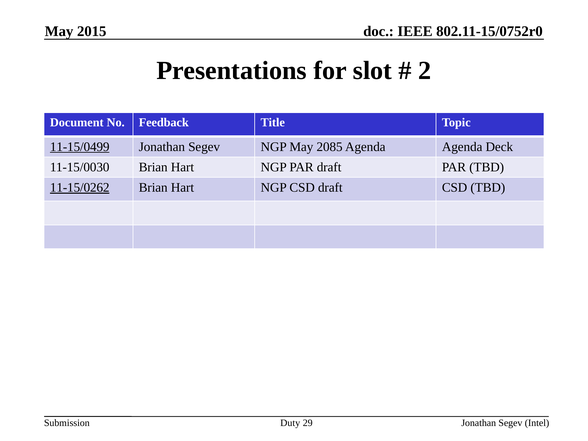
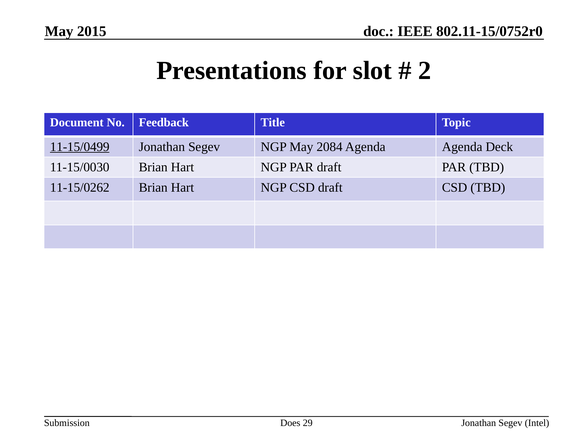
2085: 2085 -> 2084
11-15/0262 underline: present -> none
Duty: Duty -> Does
